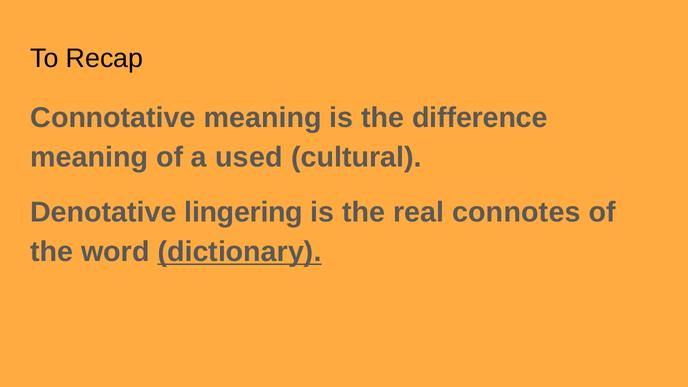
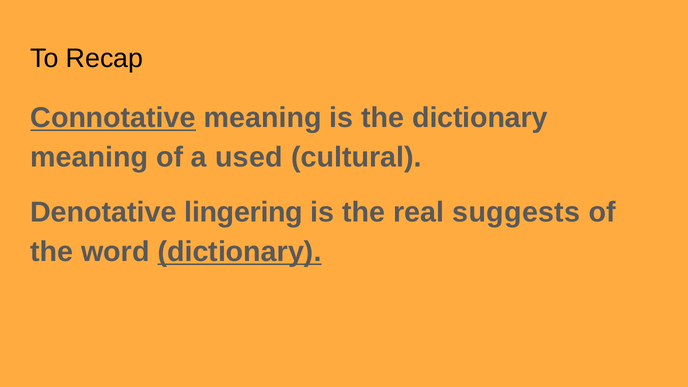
Connotative underline: none -> present
the difference: difference -> dictionary
connotes: connotes -> suggests
